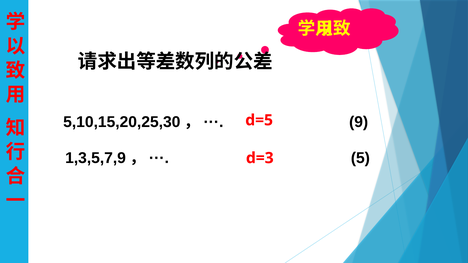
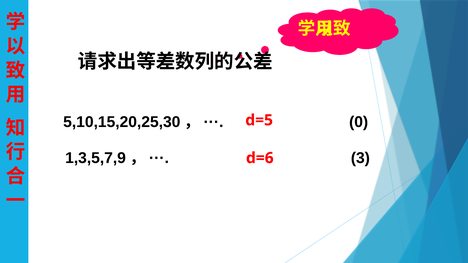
9: 9 -> 0
5: 5 -> 3
d=3: d=3 -> d=6
